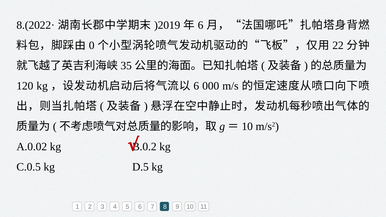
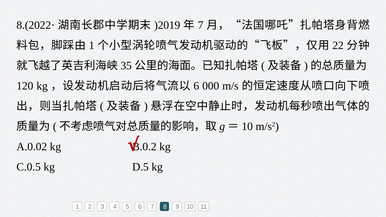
6 at (201, 25): 6 -> 7
0 at (92, 45): 0 -> 1
